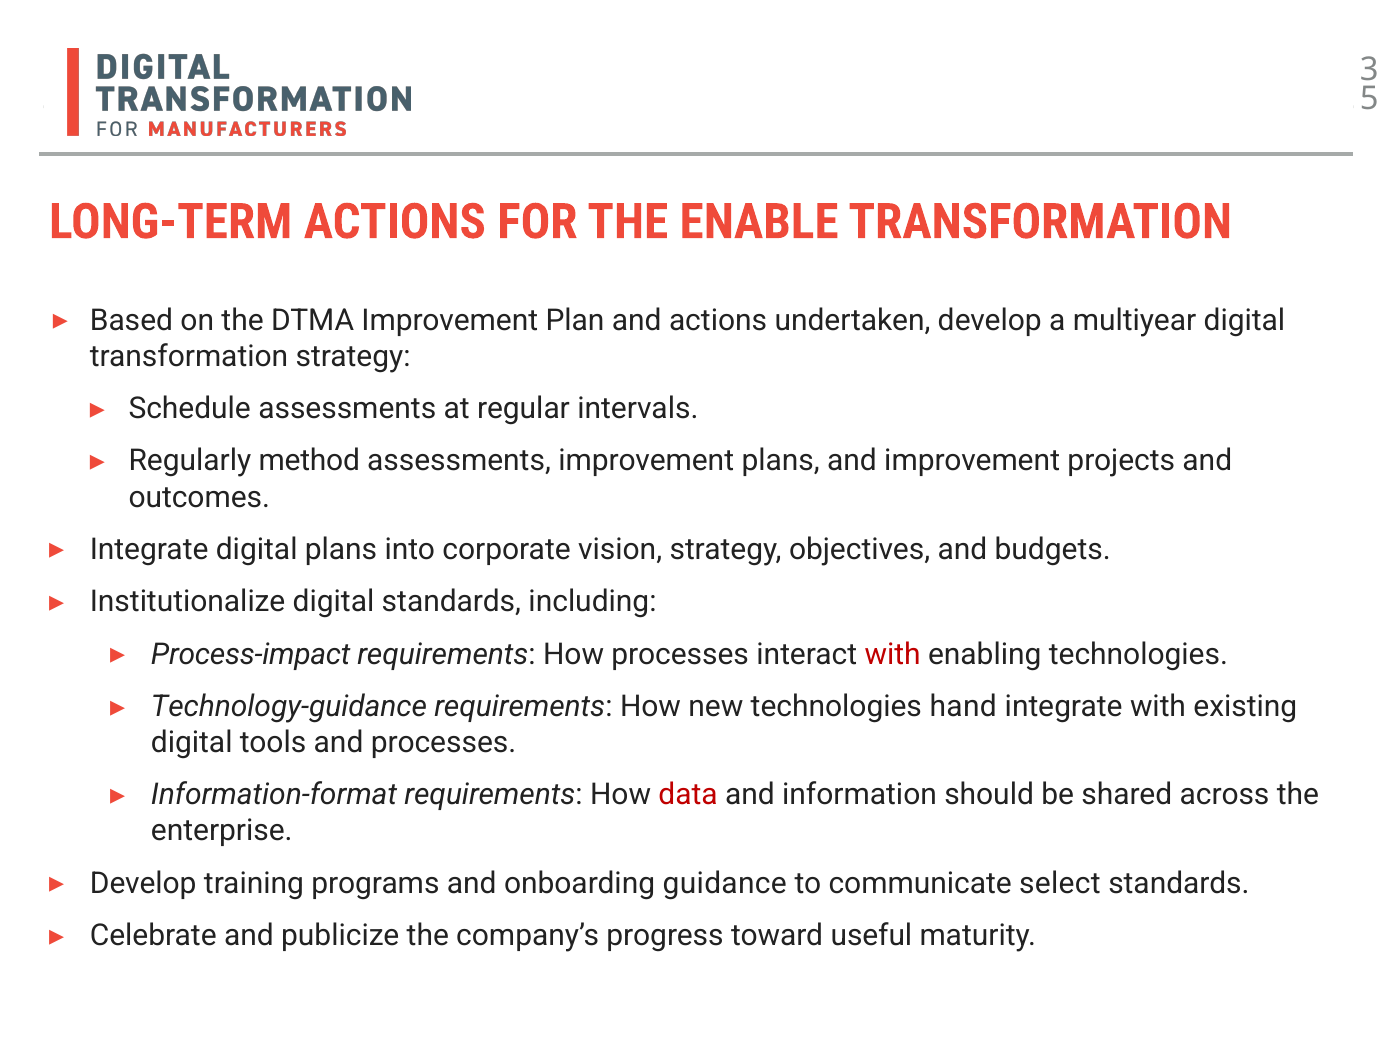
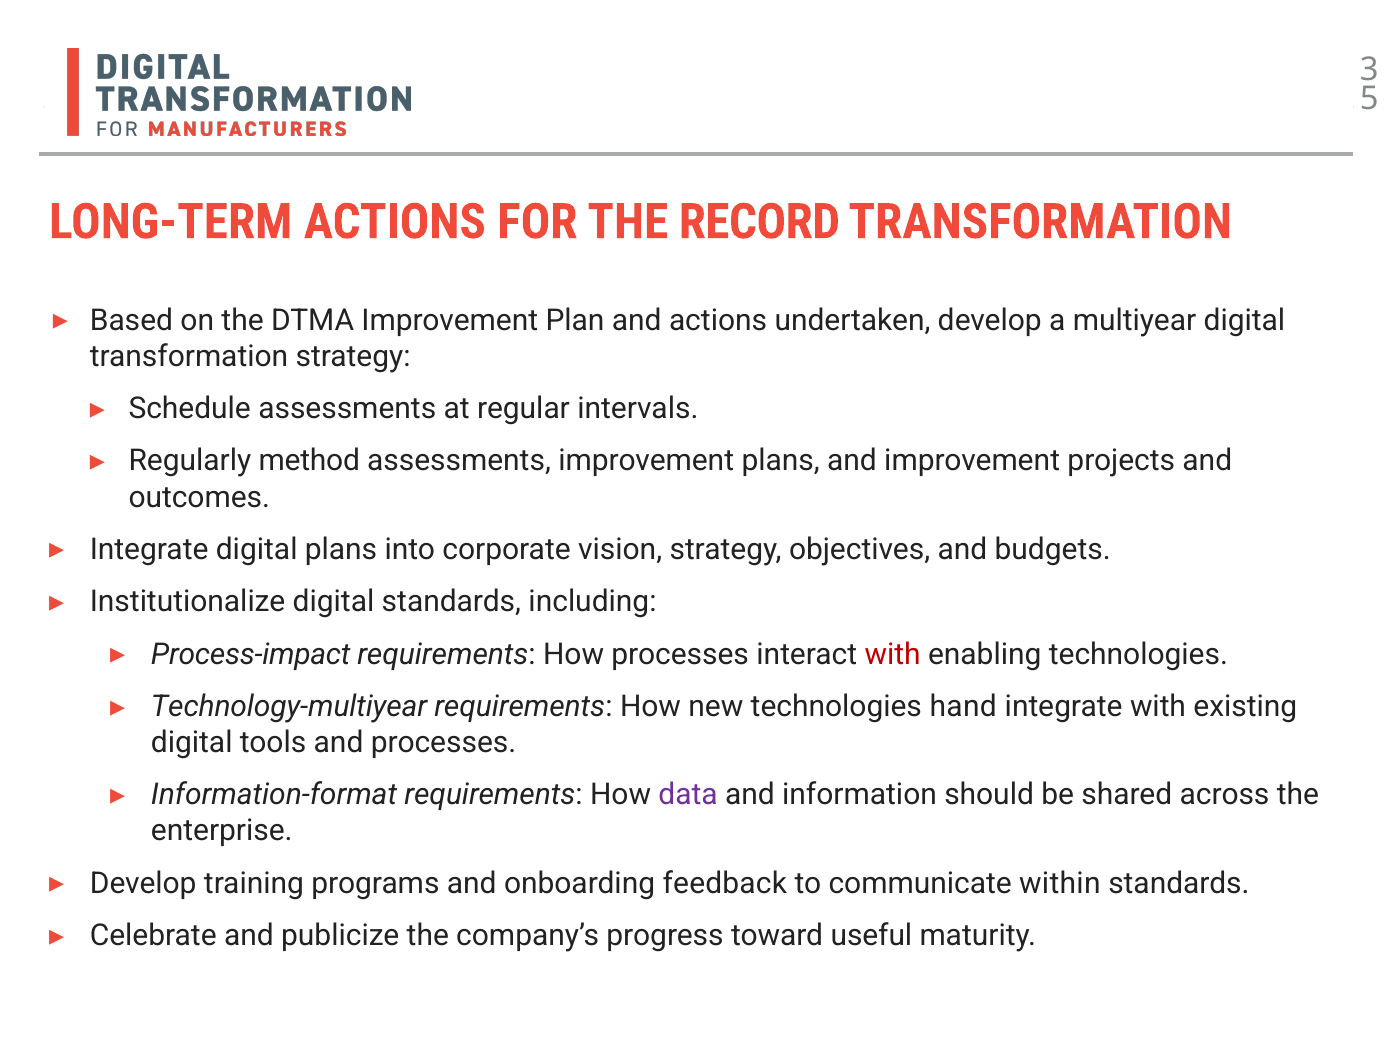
ENABLE: ENABLE -> RECORD
Technology-guidance: Technology-guidance -> Technology-multiyear
data colour: red -> purple
guidance: guidance -> feedback
select: select -> within
